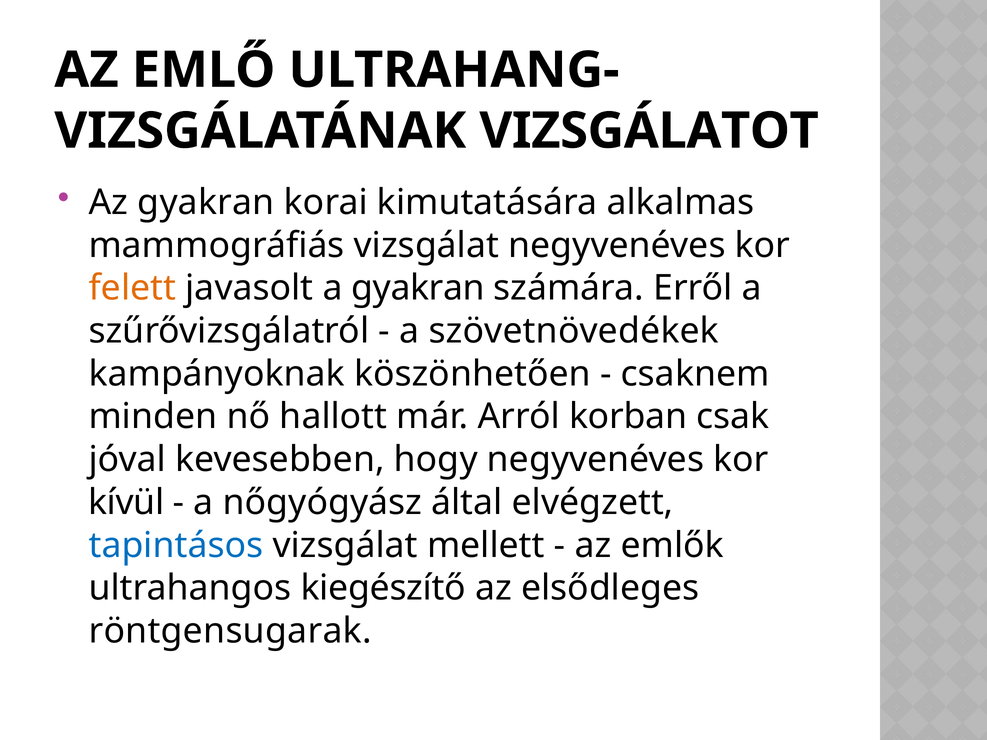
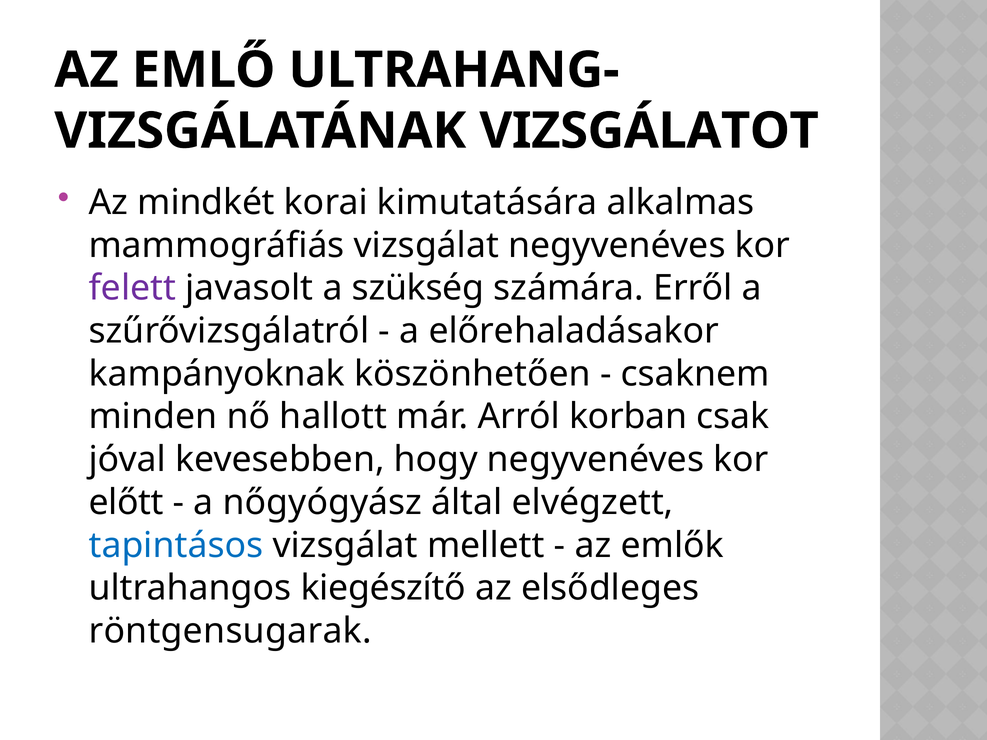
Az gyakran: gyakran -> mindkét
felett colour: orange -> purple
a gyakran: gyakran -> szükség
szövetnövedékek: szövetnövedékek -> előrehaladásakor
kívül: kívül -> előtt
